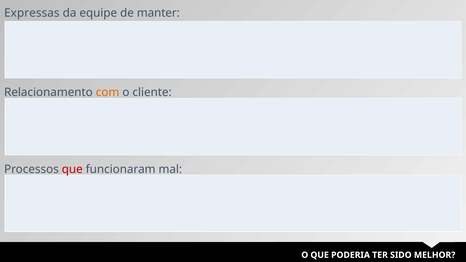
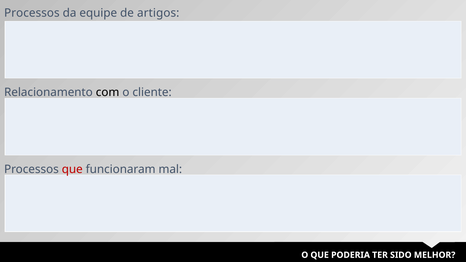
Expressas at (32, 13): Expressas -> Processos
manter: manter -> artigos
com colour: orange -> black
